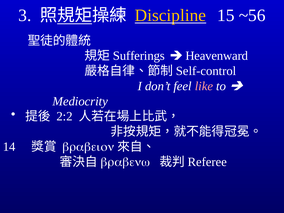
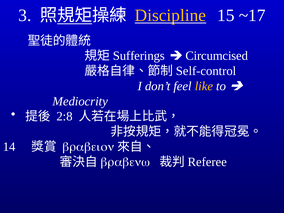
~56: ~56 -> ~17
Heavenward: Heavenward -> Circumcised
like colour: pink -> yellow
2:2: 2:2 -> 2:8
